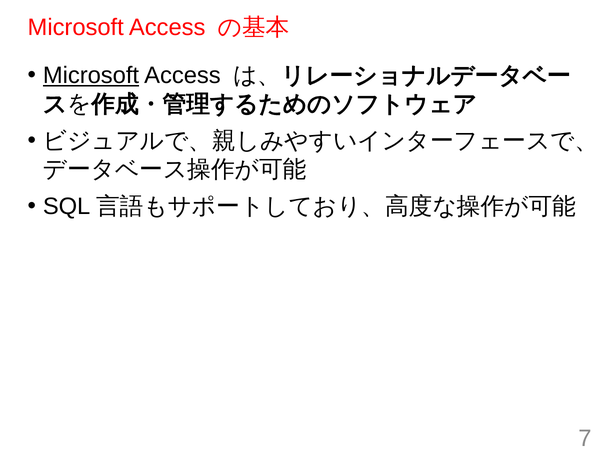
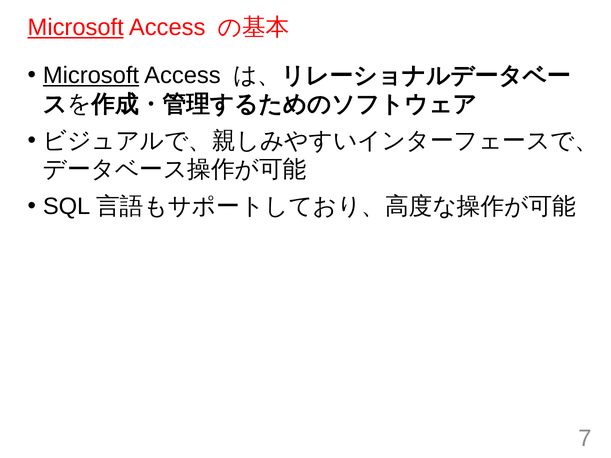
Microsoft at (76, 27) underline: none -> present
